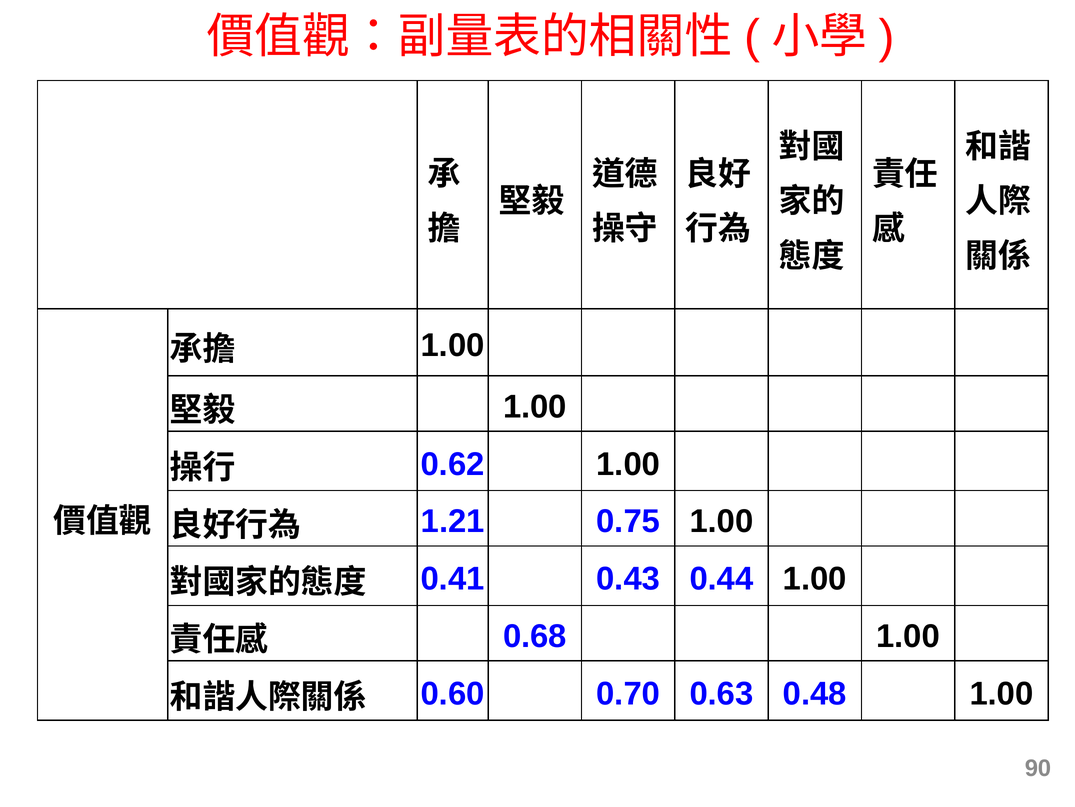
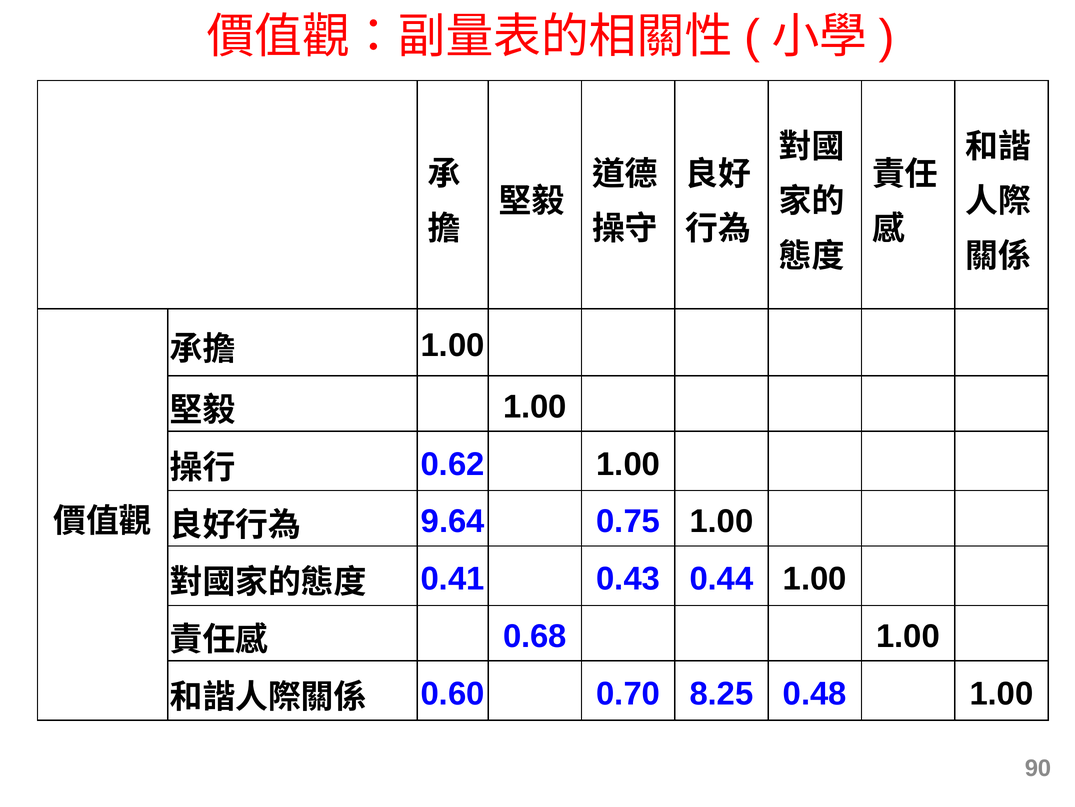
1.21: 1.21 -> 9.64
0.63: 0.63 -> 8.25
